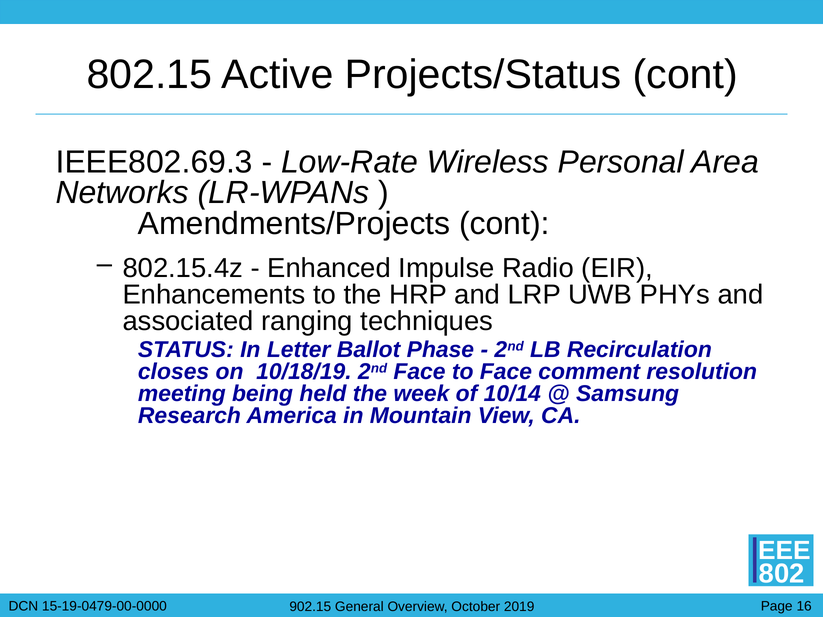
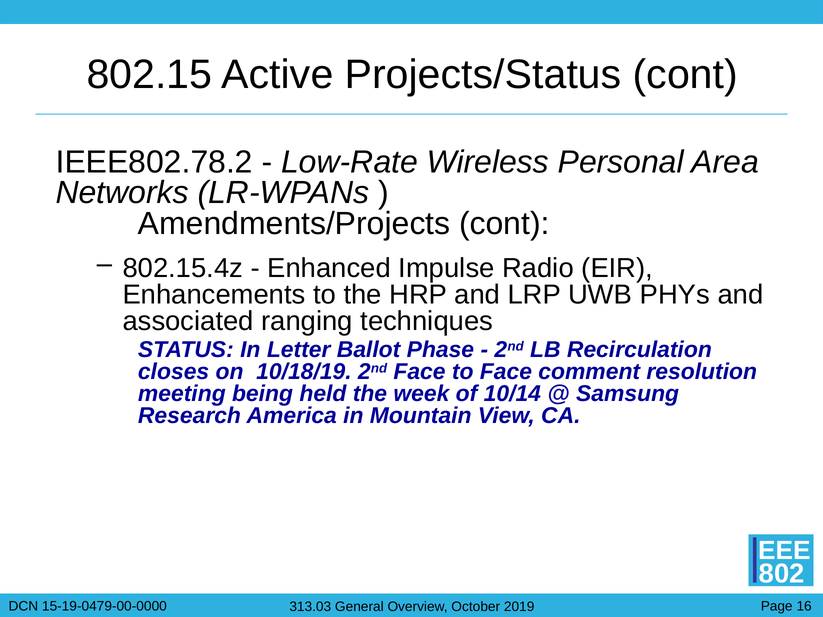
IEEE802.69.3: IEEE802.69.3 -> IEEE802.78.2
902.15: 902.15 -> 313.03
